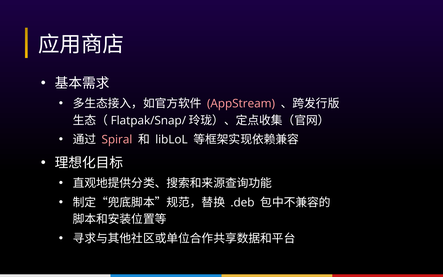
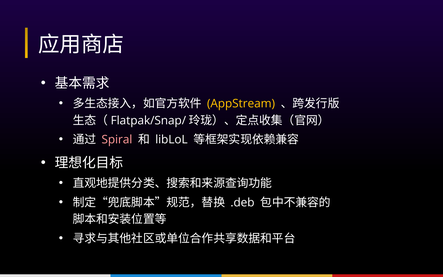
AppStream colour: pink -> yellow
